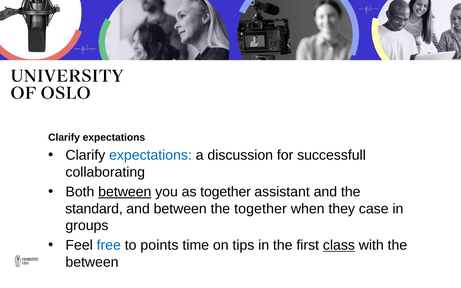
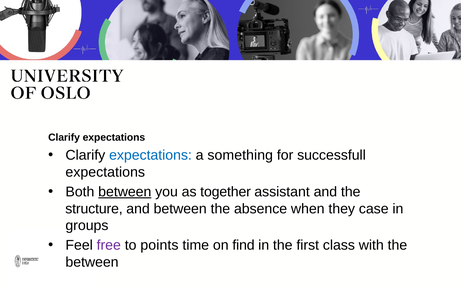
discussion: discussion -> something
collaborating at (105, 172): collaborating -> expectations
standard: standard -> structure
the together: together -> absence
free colour: blue -> purple
tips: tips -> find
class underline: present -> none
